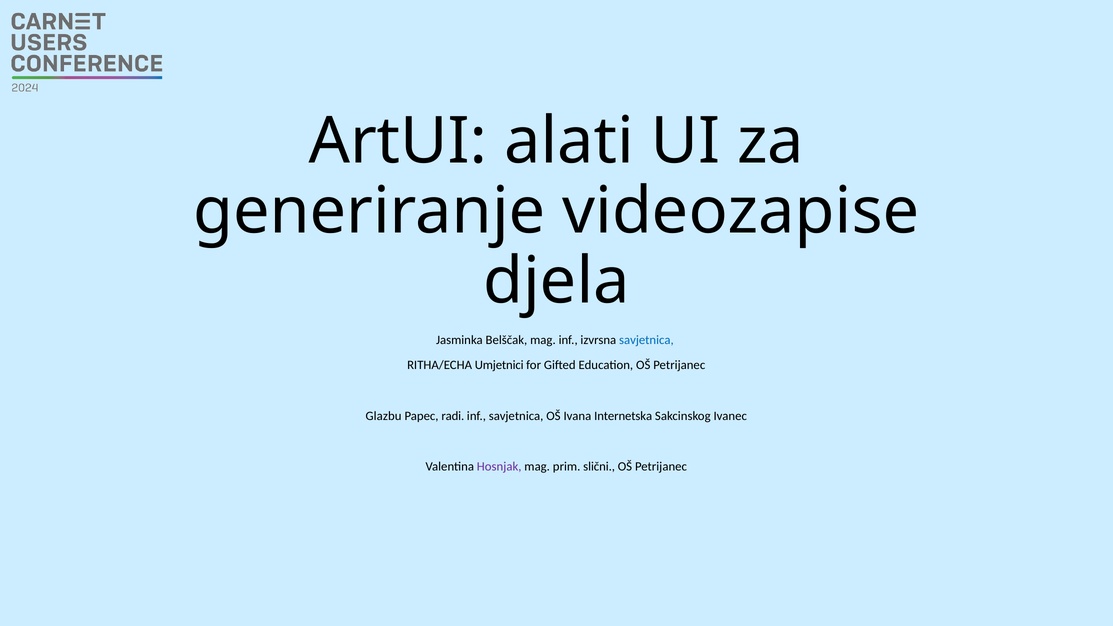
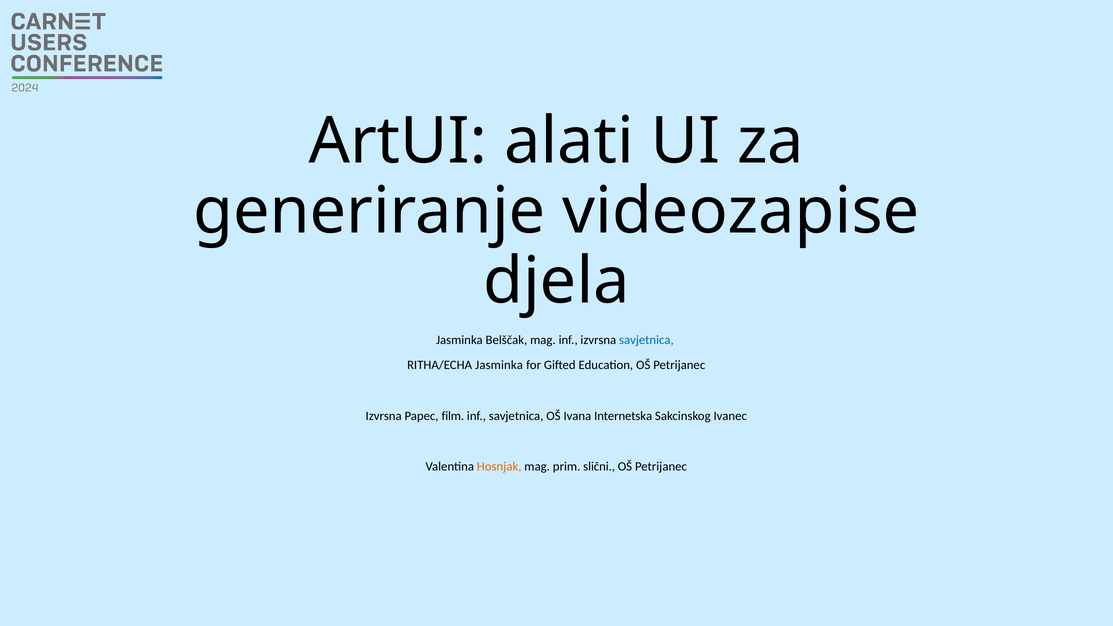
RITHA/ECHA Umjetnici: Umjetnici -> Jasminka
Glazbu at (384, 416): Glazbu -> Izvrsna
radi: radi -> film
Hosnjak colour: purple -> orange
